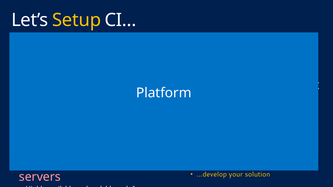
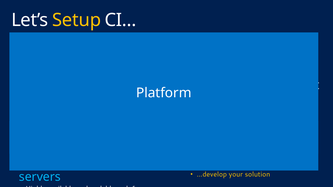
servers at (40, 177) colour: pink -> light blue
